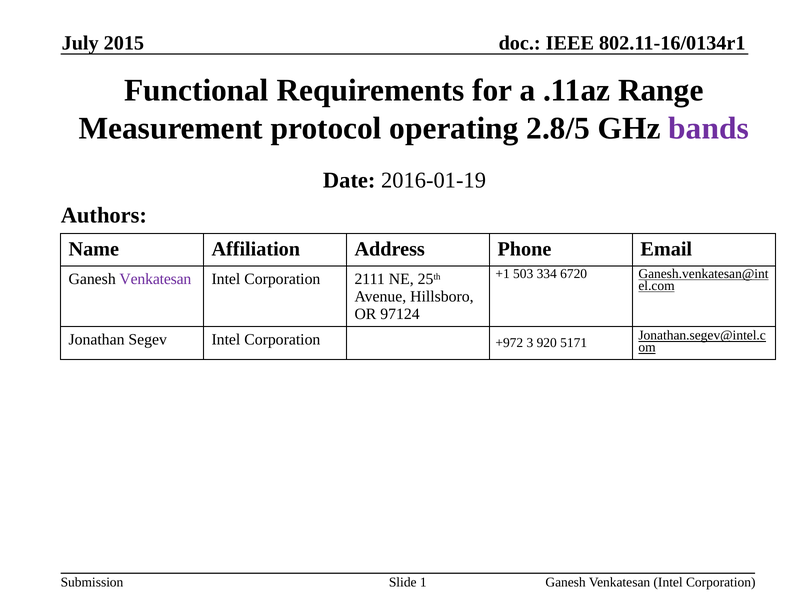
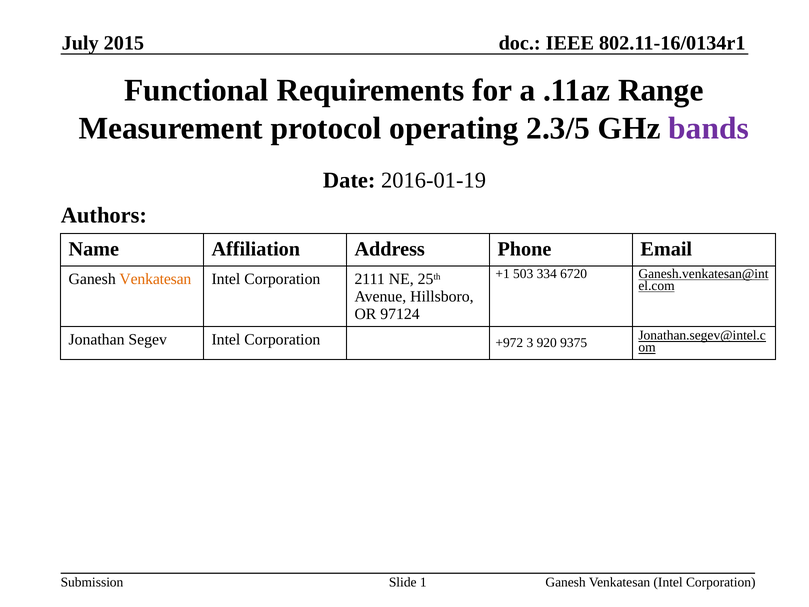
2.8/5: 2.8/5 -> 2.3/5
Venkatesan at (155, 279) colour: purple -> orange
5171: 5171 -> 9375
